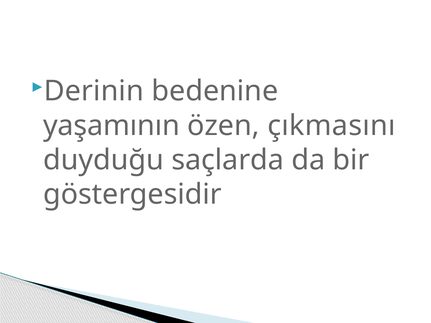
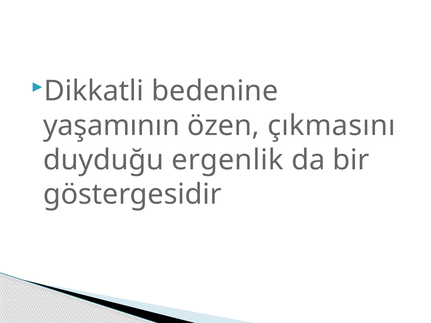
Derinin: Derinin -> Dikkatli
saçlarda: saçlarda -> ergenlik
